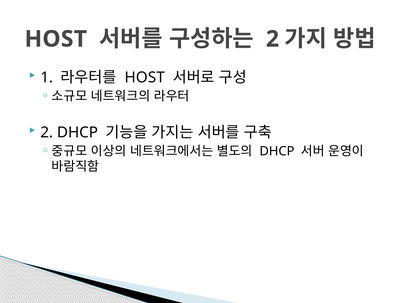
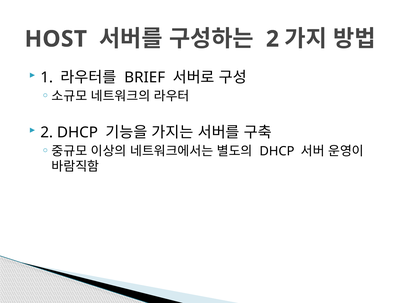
HOST at (145, 78): HOST -> BRIEF
